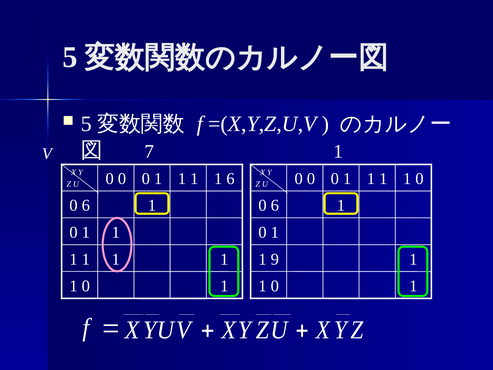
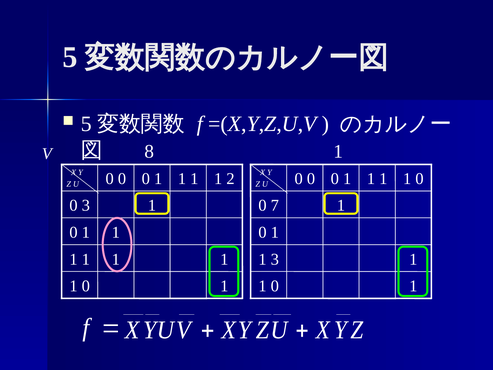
7: 7 -> 8
1 6: 6 -> 2
6 at (86, 205): 6 -> 3
6 at (275, 205): 6 -> 7
1 9: 9 -> 3
